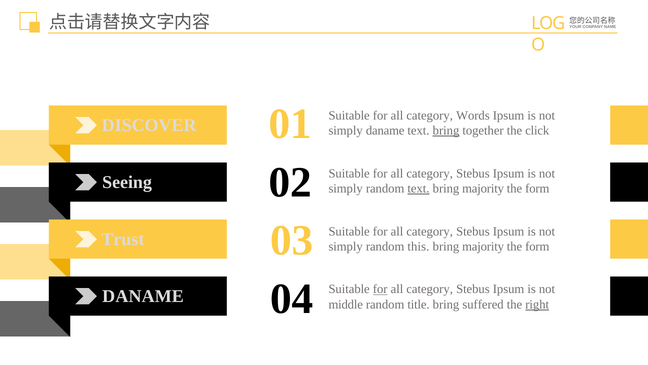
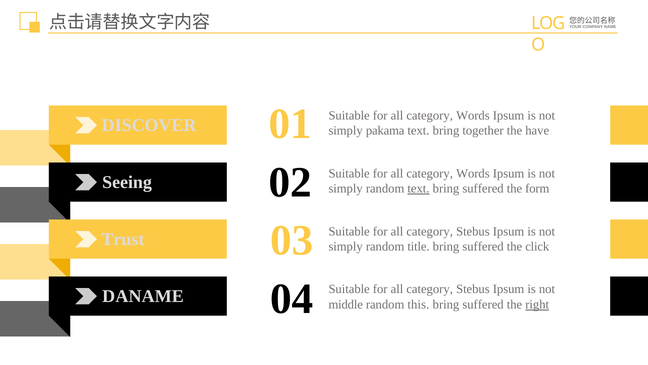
simply daname: daname -> pakama
bring at (446, 130) underline: present -> none
click: click -> have
Stebus at (473, 173): Stebus -> Words
majority at (483, 188): majority -> suffered
this: this -> title
majority at (483, 246): majority -> suffered
form at (537, 246): form -> click
for at (380, 289) underline: present -> none
title: title -> this
